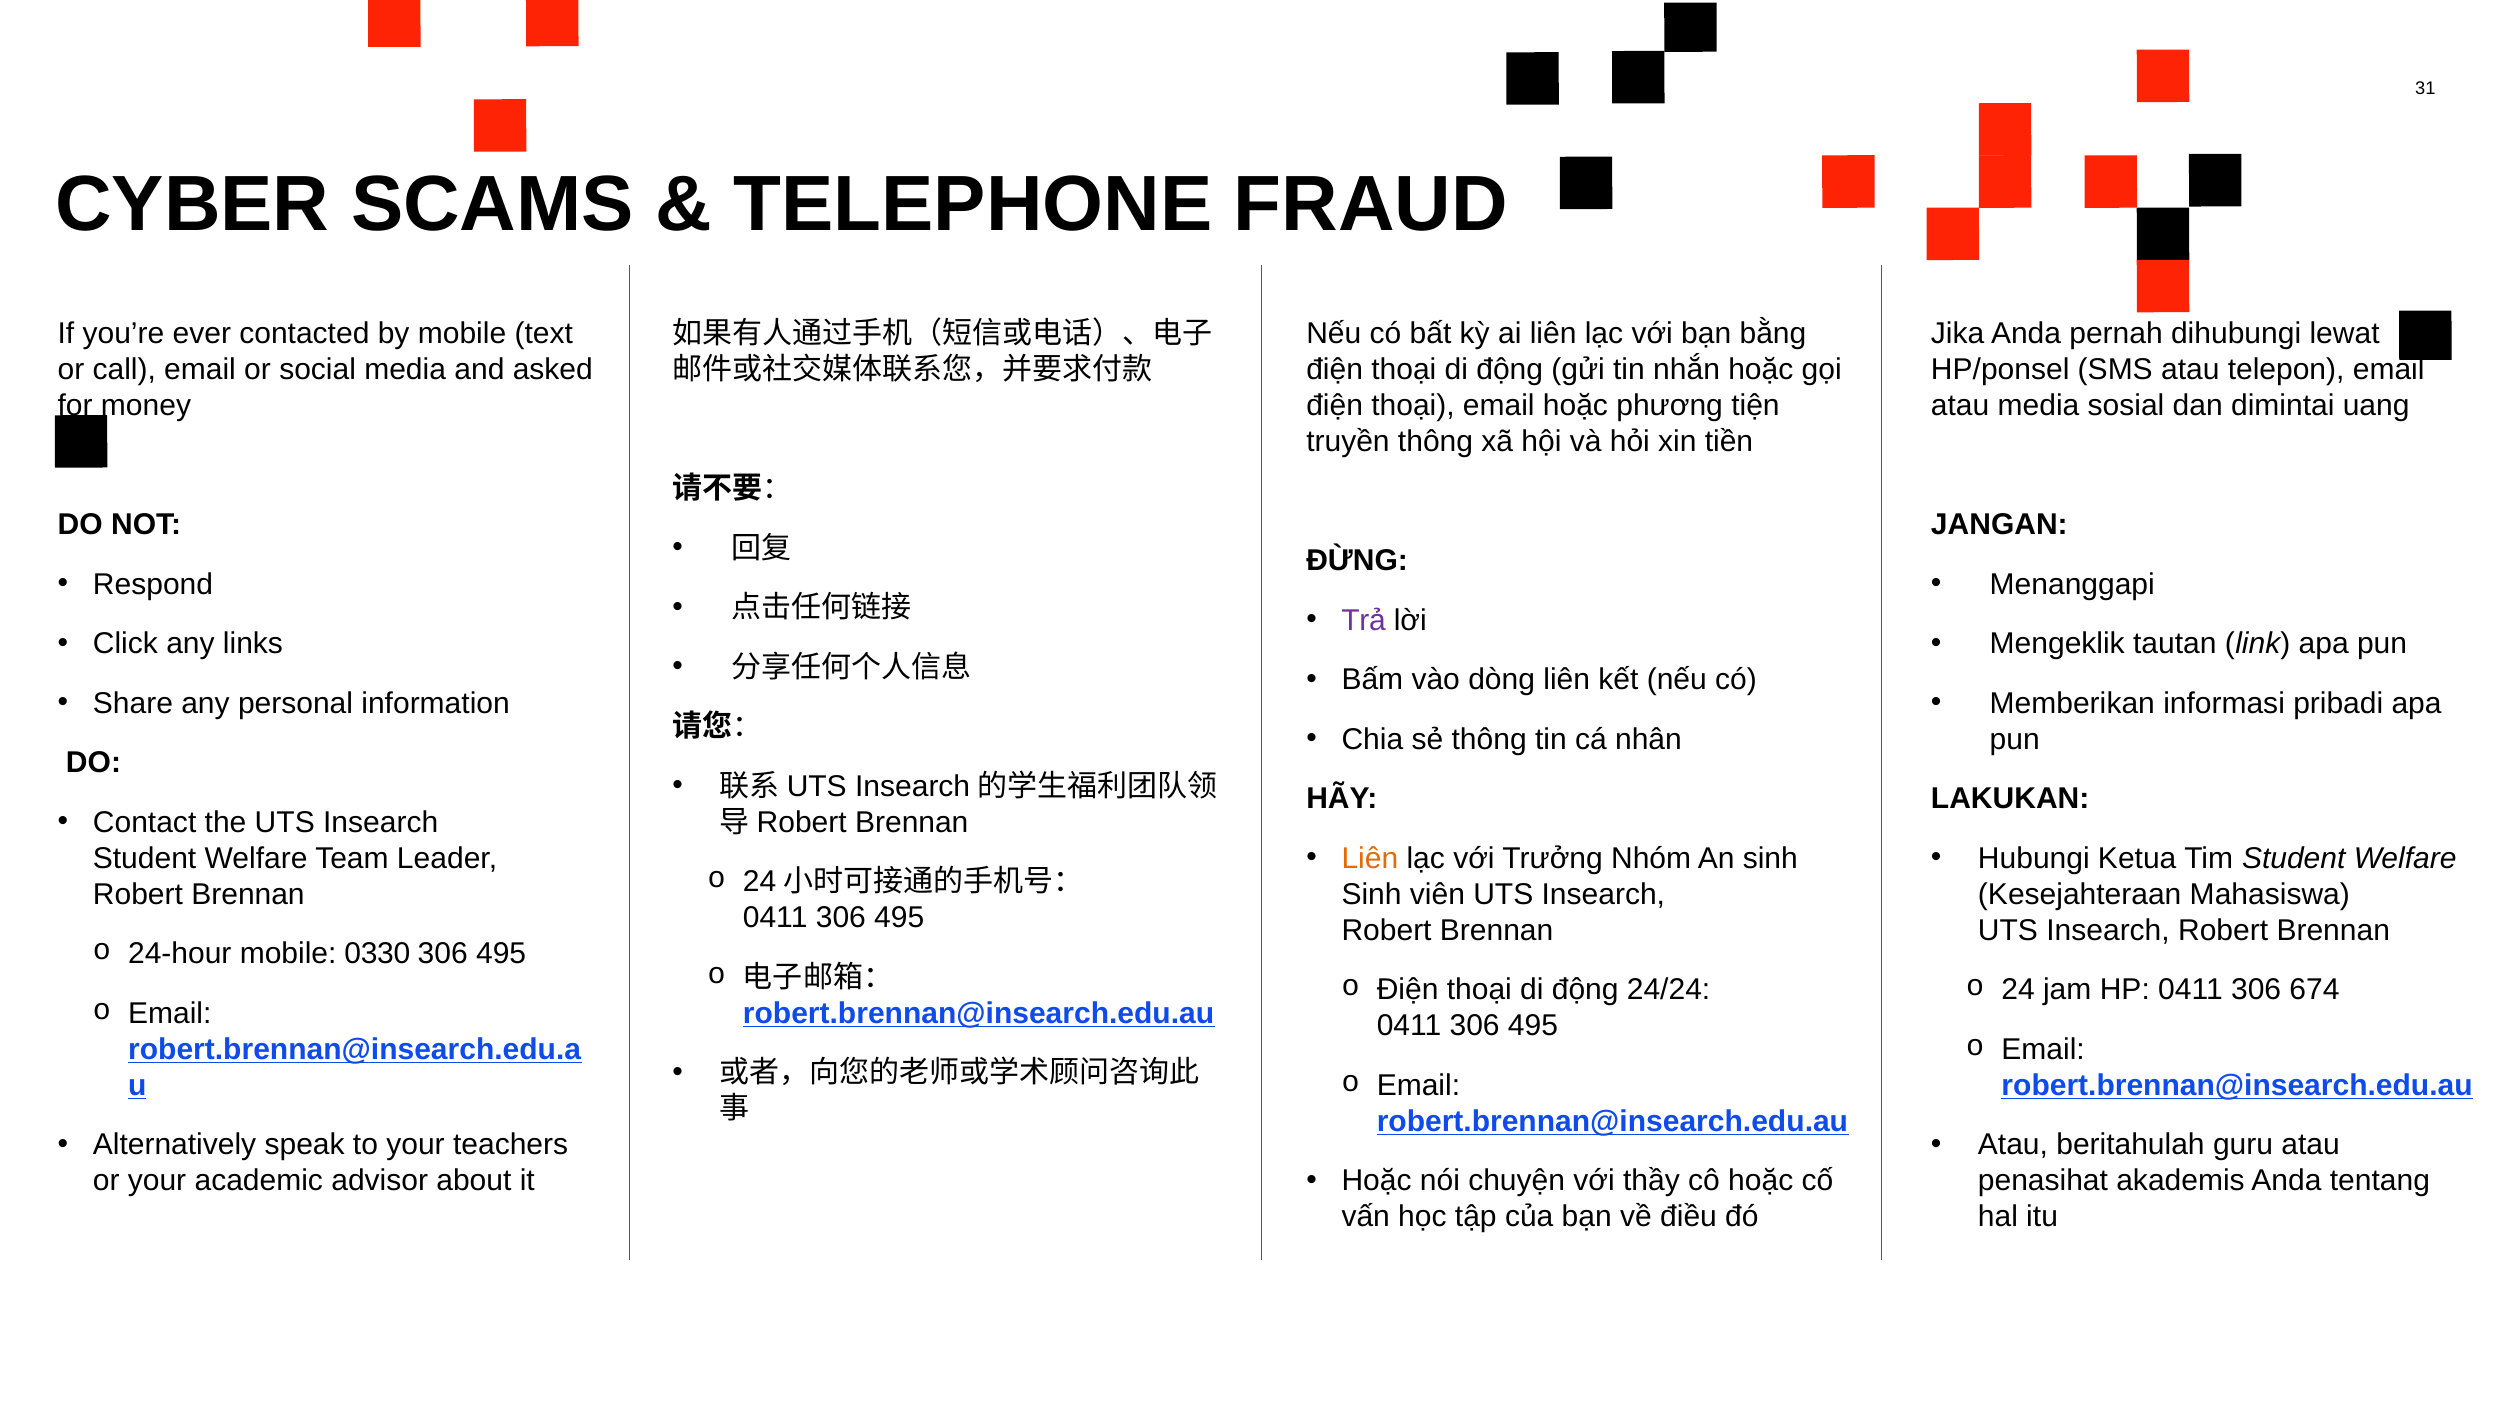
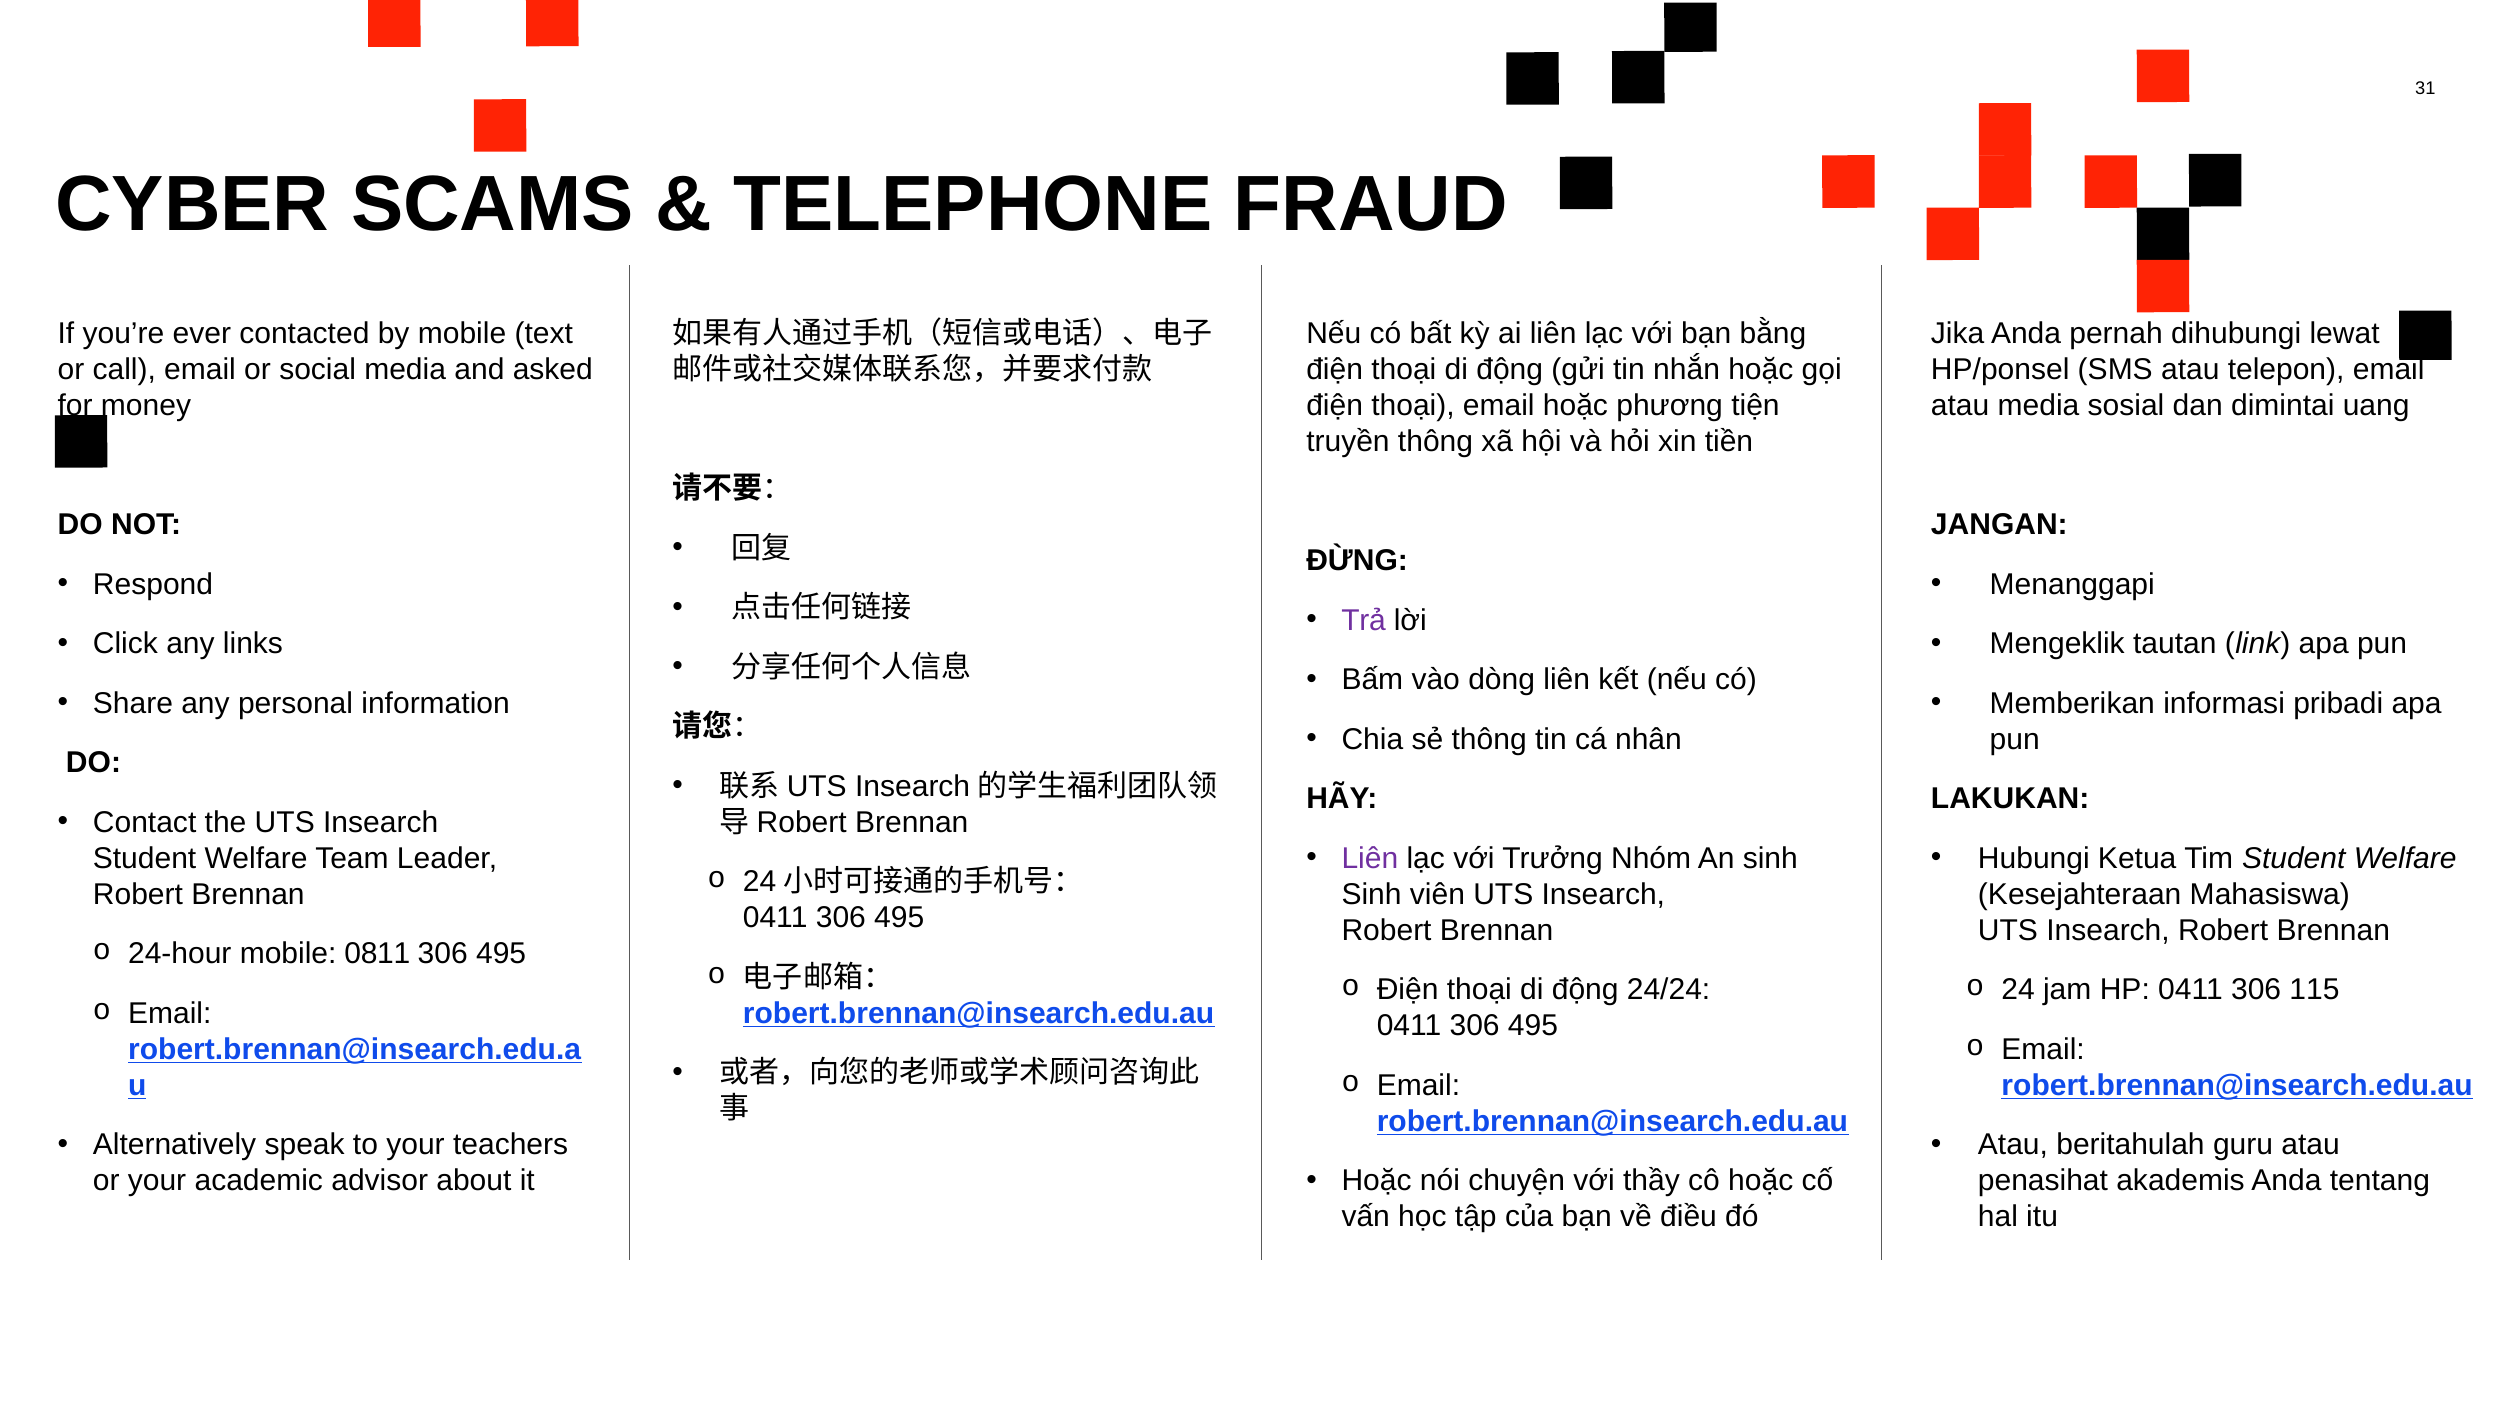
Liên at (1370, 858) colour: orange -> purple
0330: 0330 -> 0811
674: 674 -> 115
